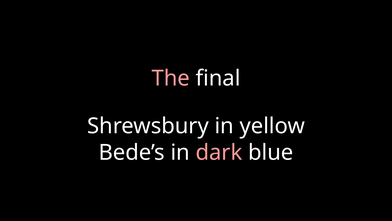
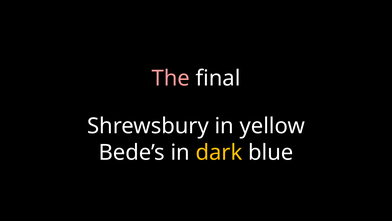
dark colour: pink -> yellow
